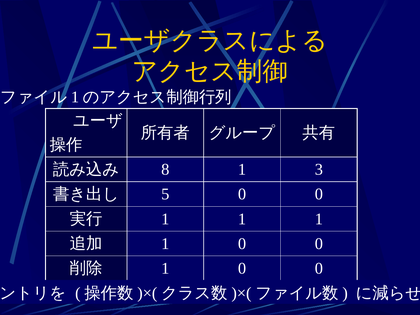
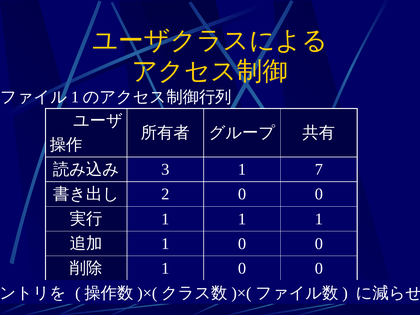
8: 8 -> 3
3: 3 -> 7
5: 5 -> 2
